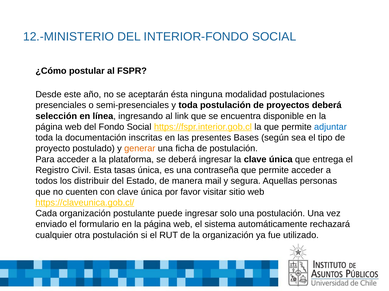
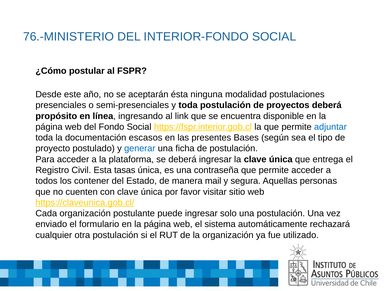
12.-MINISTERIO: 12.-MINISTERIO -> 76.-MINISTERIO
selección: selección -> propósito
inscritas: inscritas -> escasos
generar colour: orange -> blue
distribuir: distribuir -> contener
